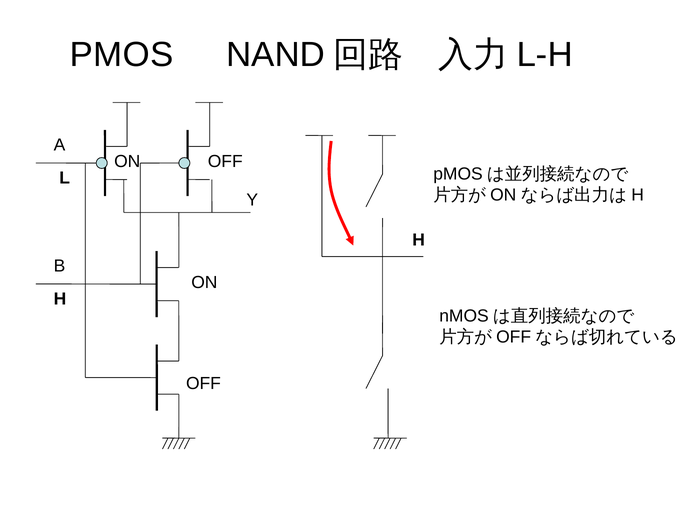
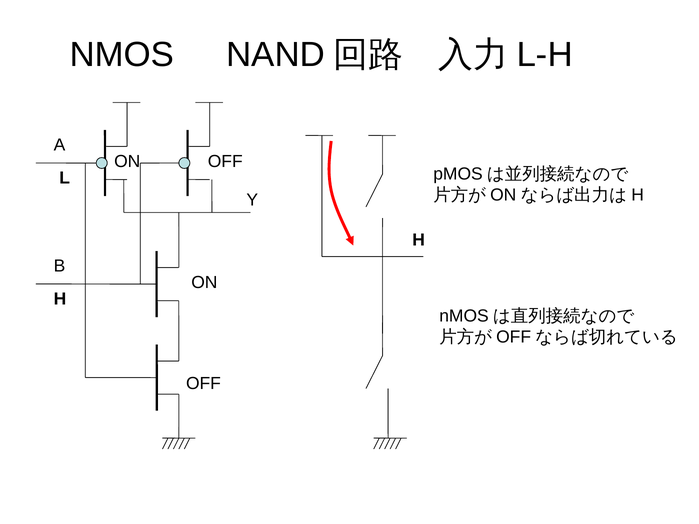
PMOS: PMOS -> NMOS
